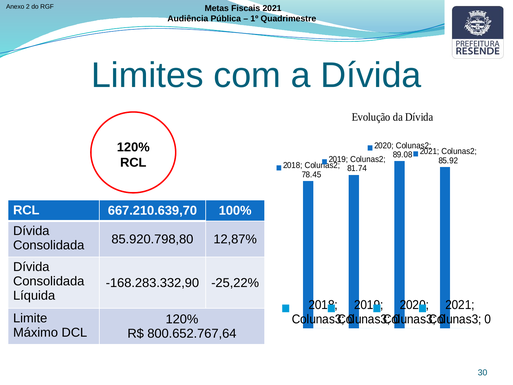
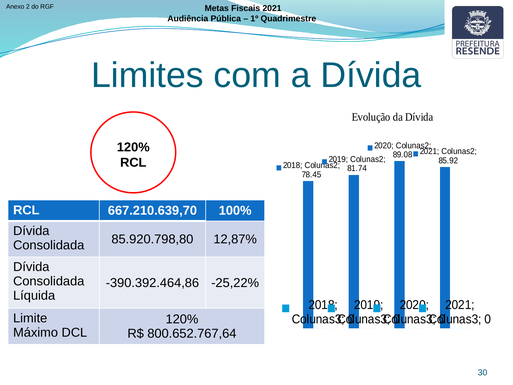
-168.283.332,90: -168.283.332,90 -> -390.392.464,86
